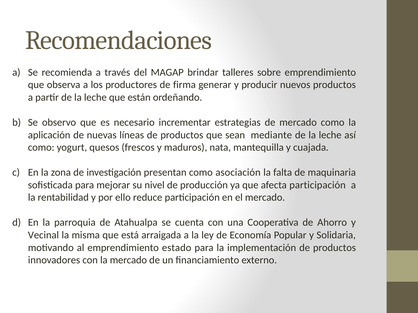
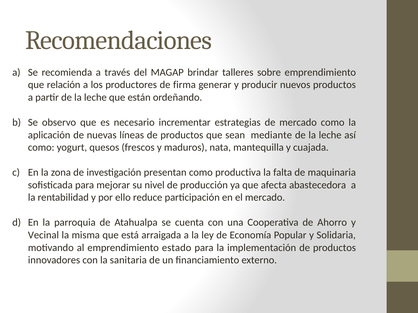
observa: observa -> relación
asociación: asociación -> productiva
afecta participación: participación -> abastecedora
la mercado: mercado -> sanitaria
